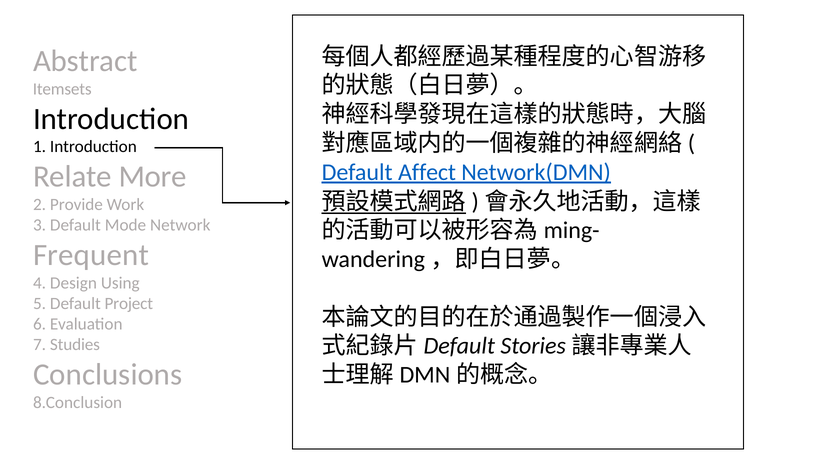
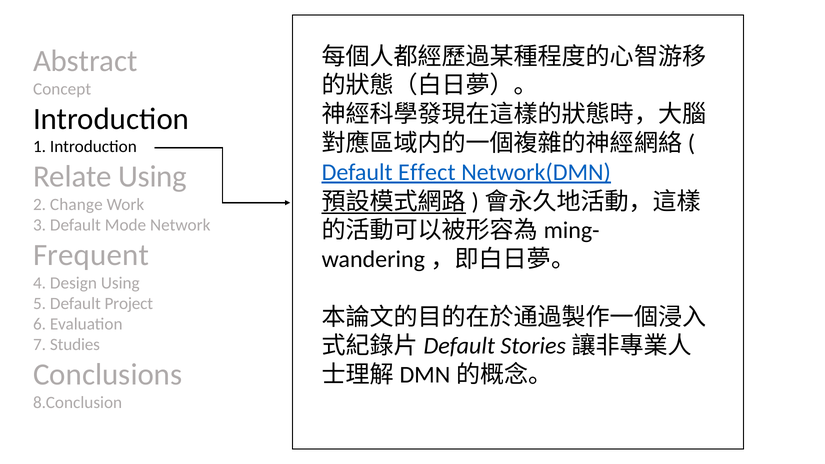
Itemsets: Itemsets -> Concept
Affect: Affect -> Effect
Relate More: More -> Using
Provide: Provide -> Change
